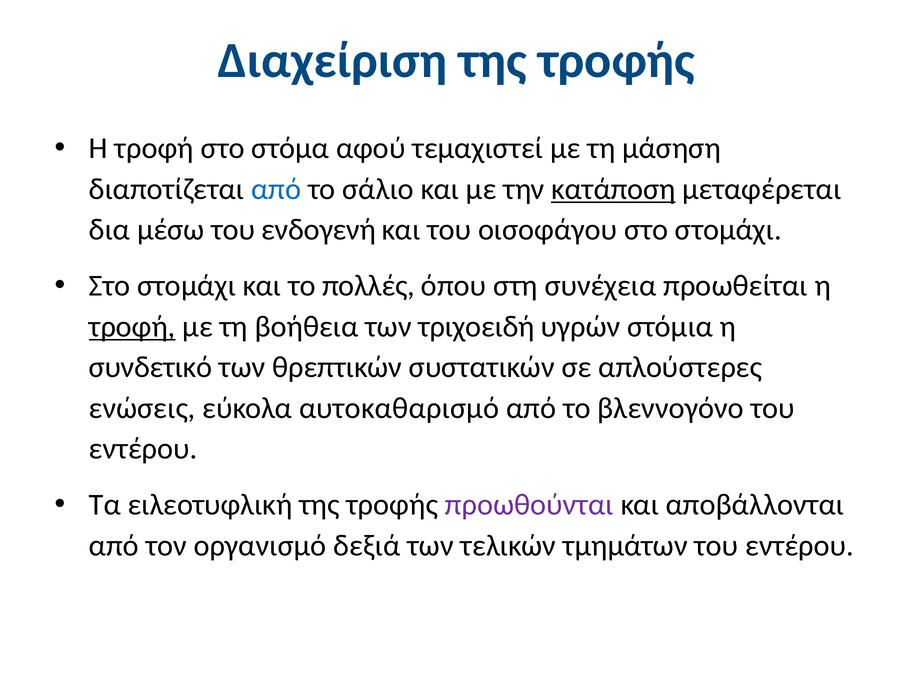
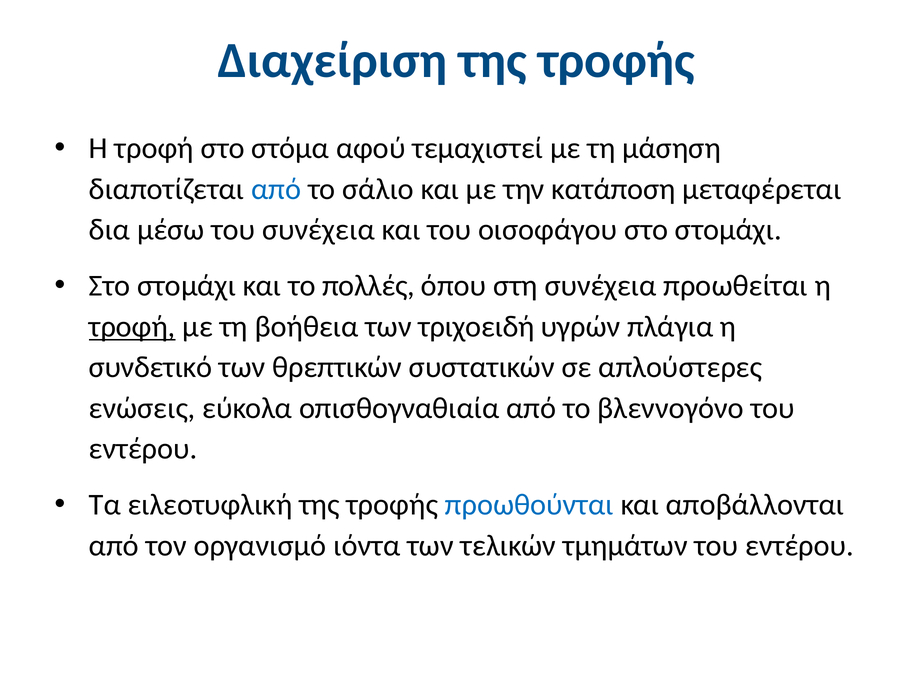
κατάποση underline: present -> none
του ενδογενή: ενδογενή -> συνέχεια
στόμια: στόμια -> πλάγια
αυτοκαθαρισμό: αυτοκαθαρισμό -> οπισθογναθιαία
προωθούνται colour: purple -> blue
δεξιά: δεξιά -> ιόντα
